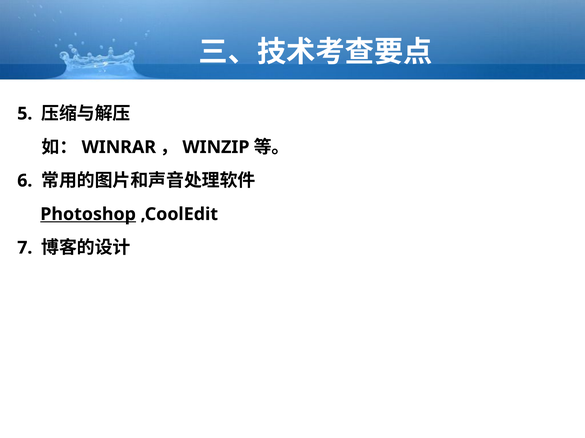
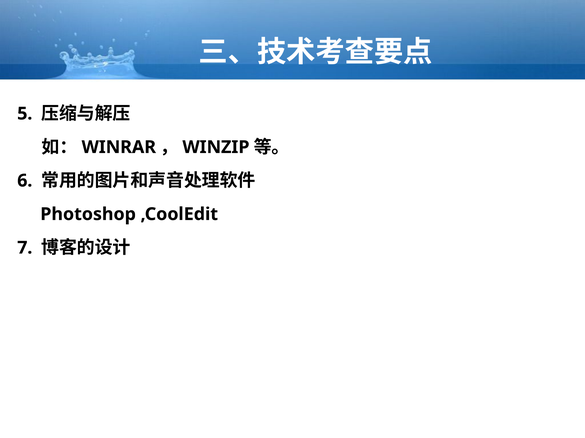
Photoshop underline: present -> none
